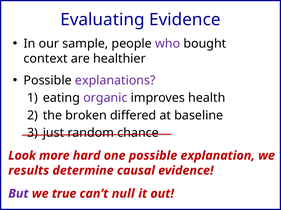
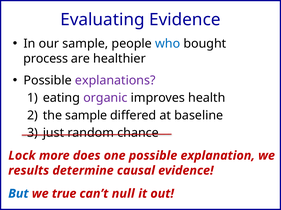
who colour: purple -> blue
context: context -> process
the broken: broken -> sample
Look: Look -> Lock
hard: hard -> does
But colour: purple -> blue
